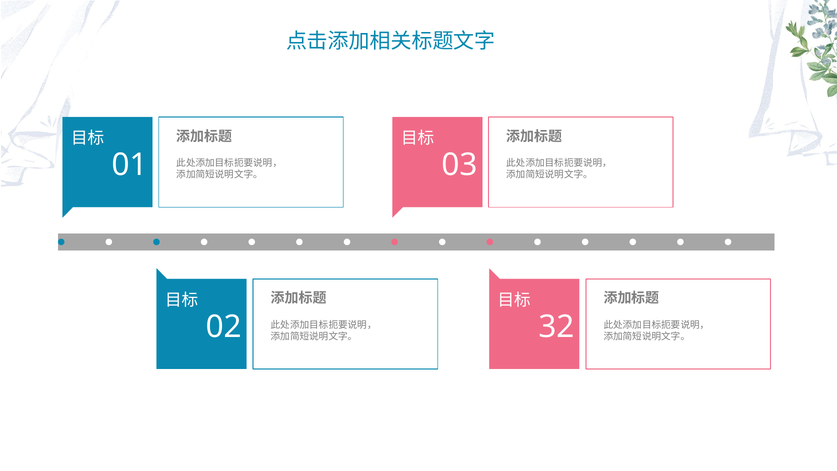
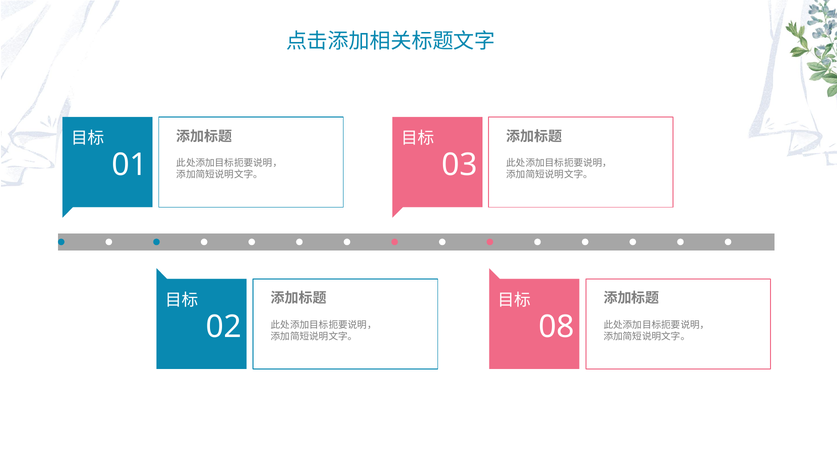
32: 32 -> 08
